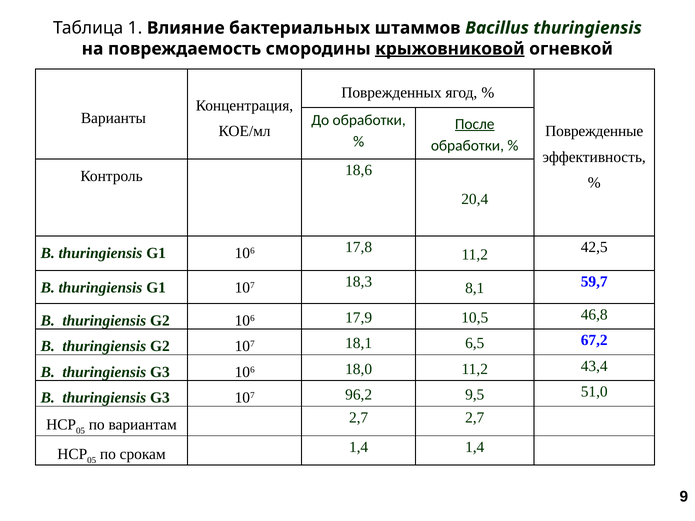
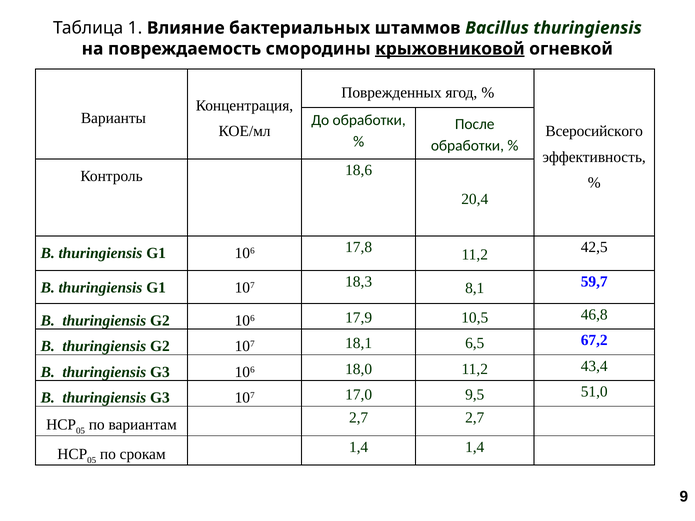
После underline: present -> none
Поврежденные: Поврежденные -> Всеросийского
96,2: 96,2 -> 17,0
